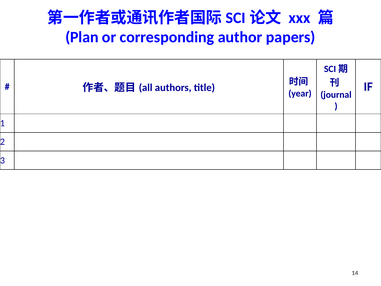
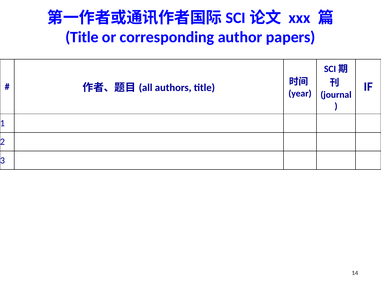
Plan at (82, 37): Plan -> Title
